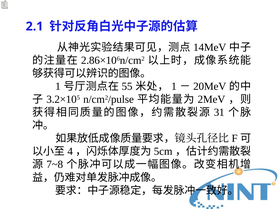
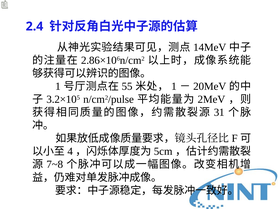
2.1: 2.1 -> 2.4
